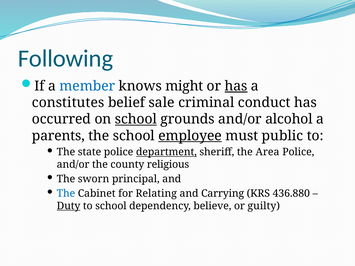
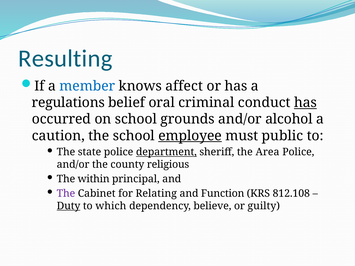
Following: Following -> Resulting
might: might -> affect
has at (236, 86) underline: present -> none
constitutes: constitutes -> regulations
sale: sale -> oral
has at (305, 103) underline: none -> present
school at (136, 119) underline: present -> none
parents: parents -> caution
sworn: sworn -> within
The at (66, 194) colour: blue -> purple
Carrying: Carrying -> Function
436.880: 436.880 -> 812.108
to school: school -> which
